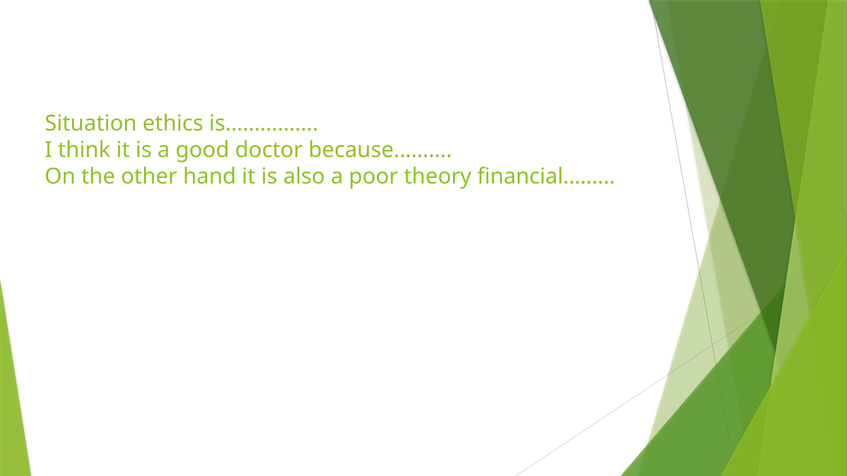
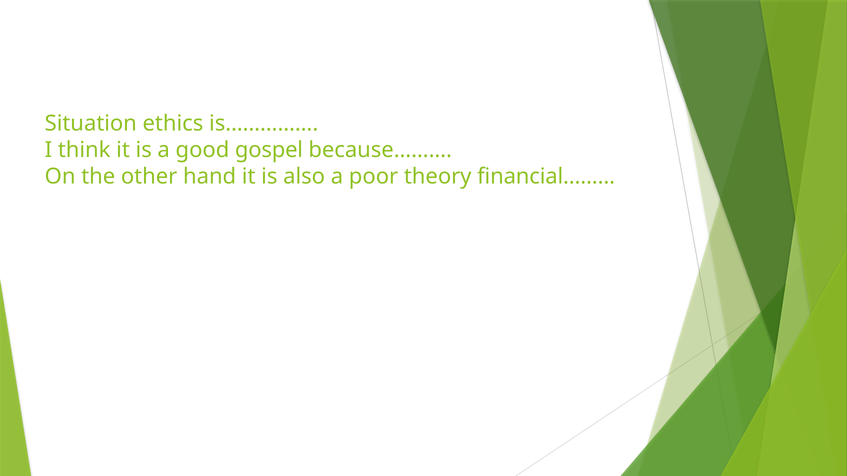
doctor: doctor -> gospel
